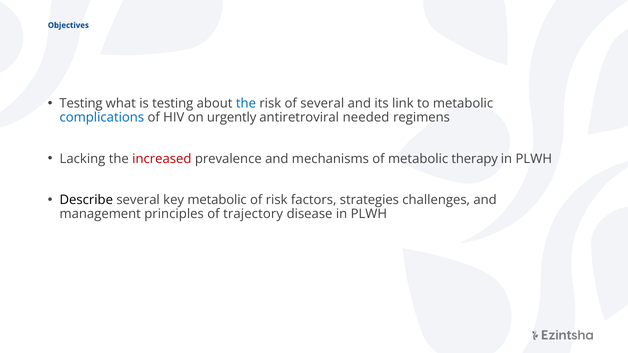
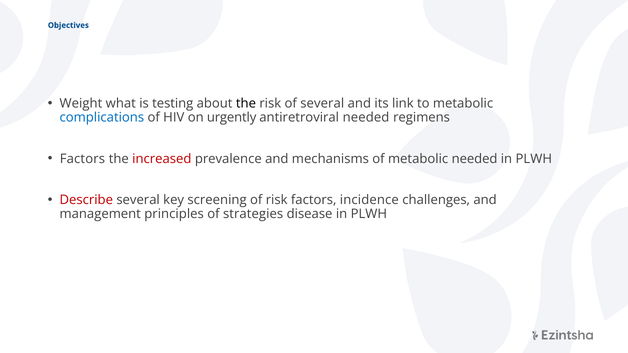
Testing at (81, 103): Testing -> Weight
the at (246, 103) colour: blue -> black
Lacking at (82, 159): Lacking -> Factors
metabolic therapy: therapy -> needed
Describe colour: black -> red
key metabolic: metabolic -> screening
strategies: strategies -> incidence
trajectory: trajectory -> strategies
